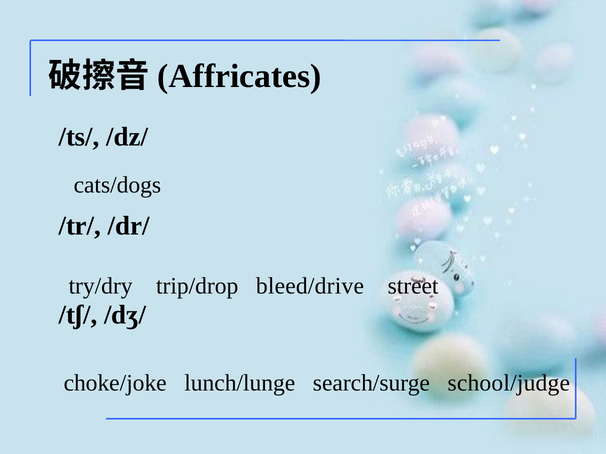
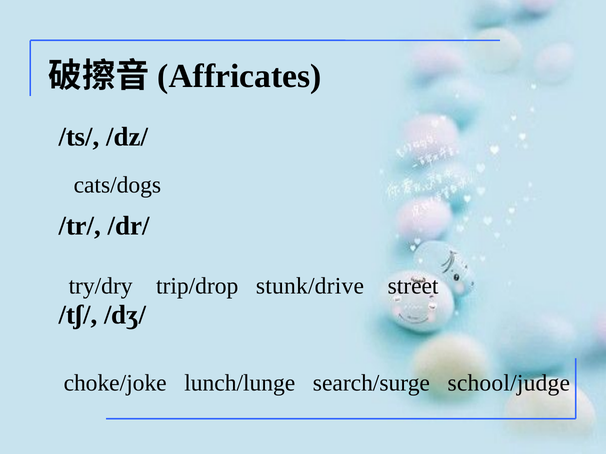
bleed/drive: bleed/drive -> stunk/drive
